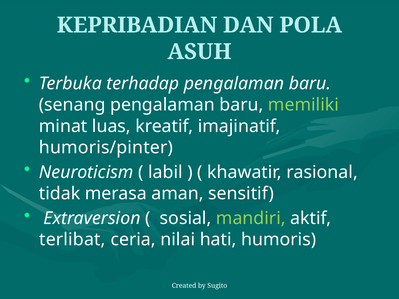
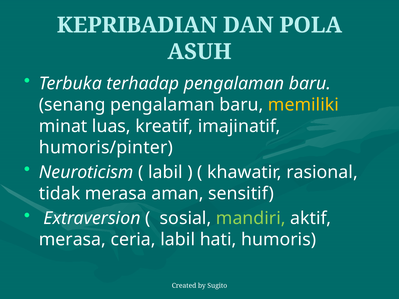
memiliki colour: light green -> yellow
terlibat at (72, 240): terlibat -> merasa
ceria nilai: nilai -> labil
